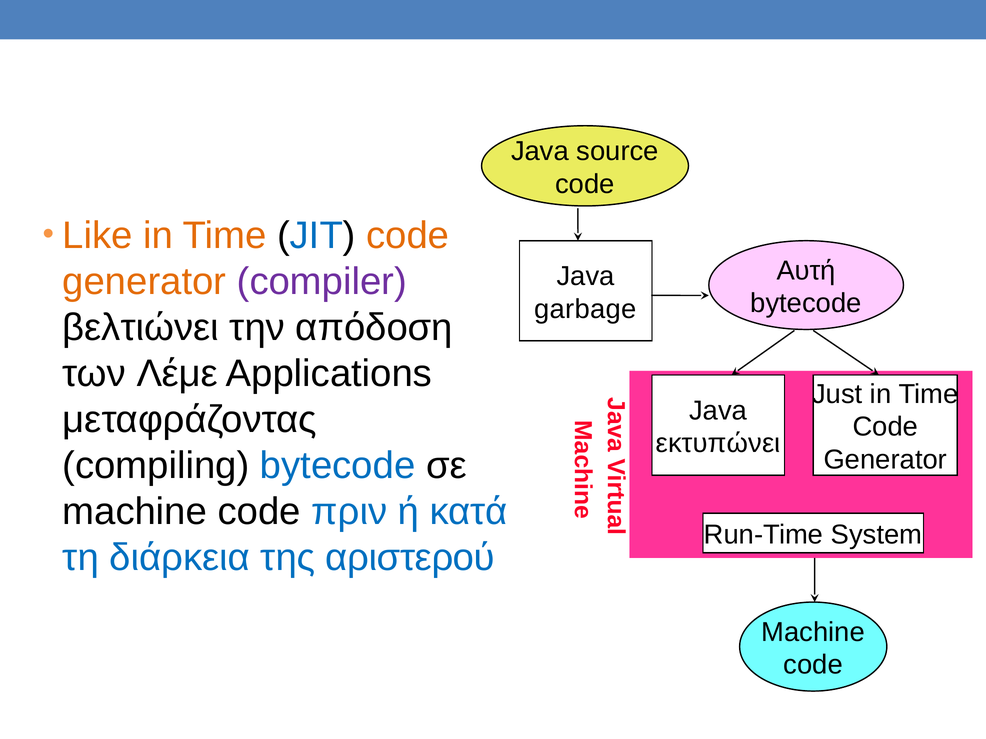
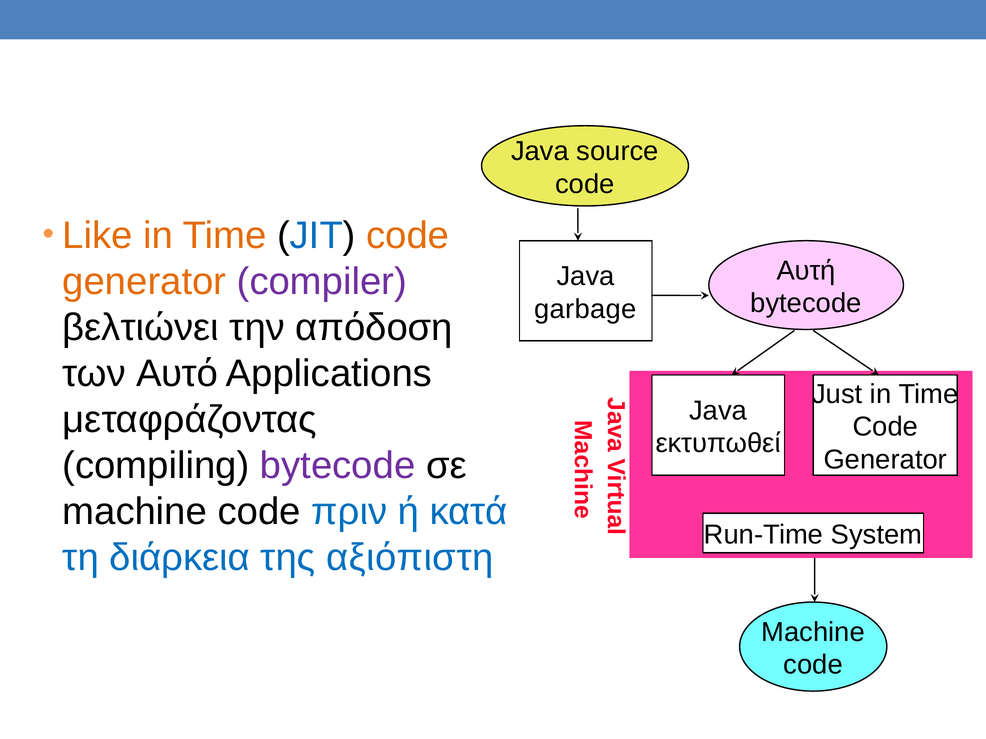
Λέμε: Λέμε -> Αυτό
εκτυπώνει: εκτυπώνει -> εκτυπωθεί
bytecode at (338, 466) colour: blue -> purple
αριστερού: αριστερού -> αξιόπιστη
